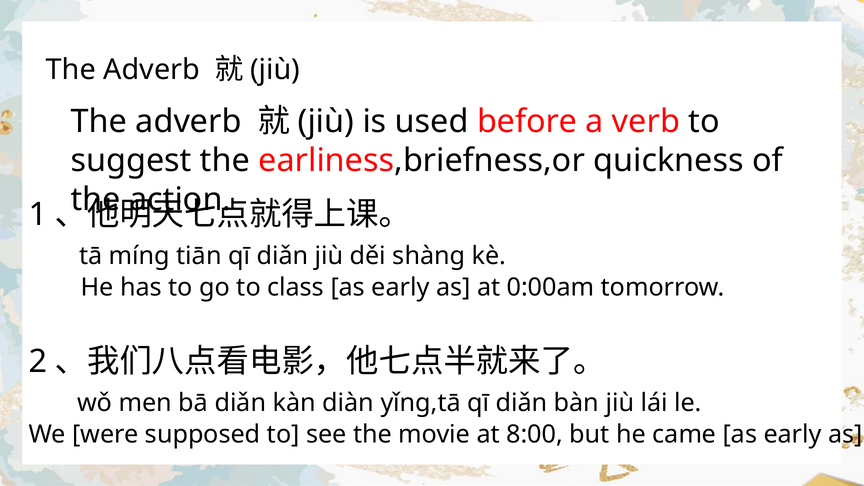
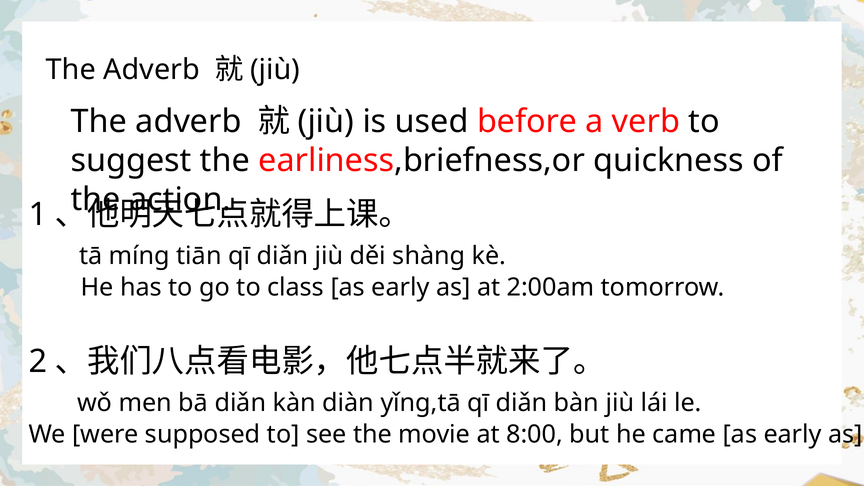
0:00am: 0:00am -> 2:00am
